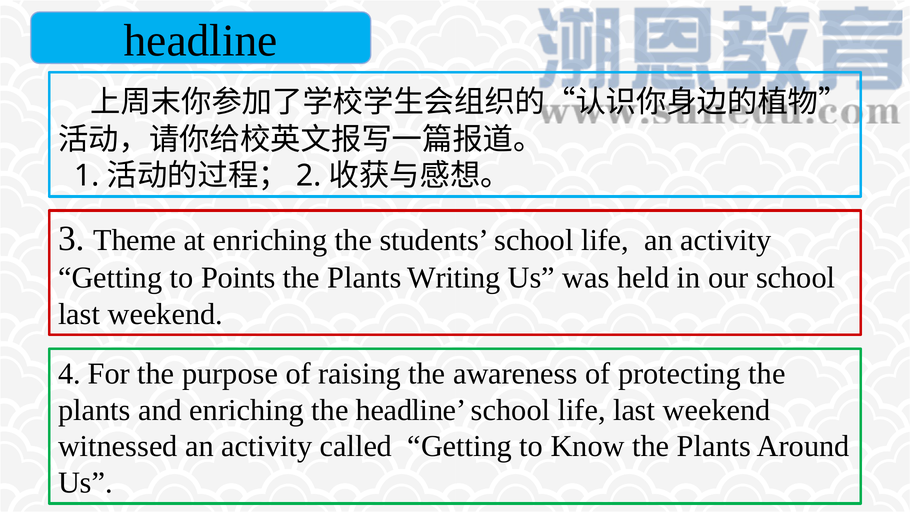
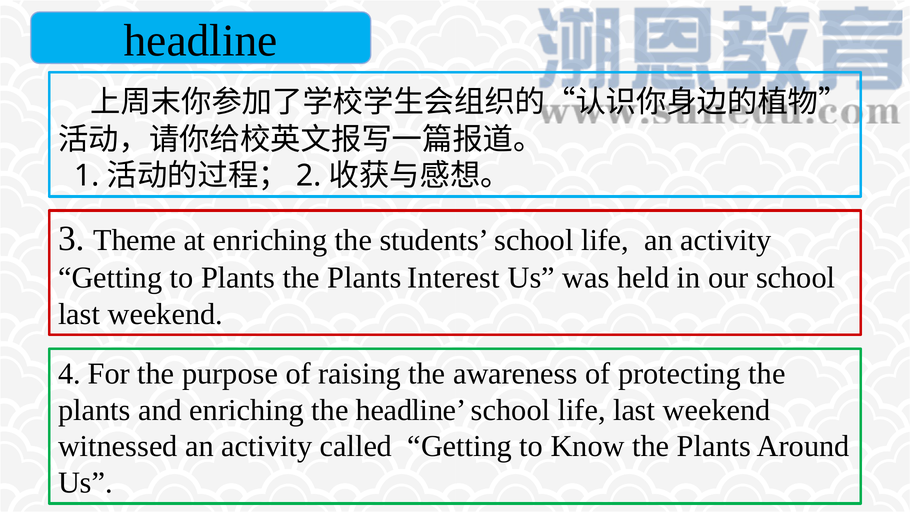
to Points: Points -> Plants
Writing: Writing -> Interest
